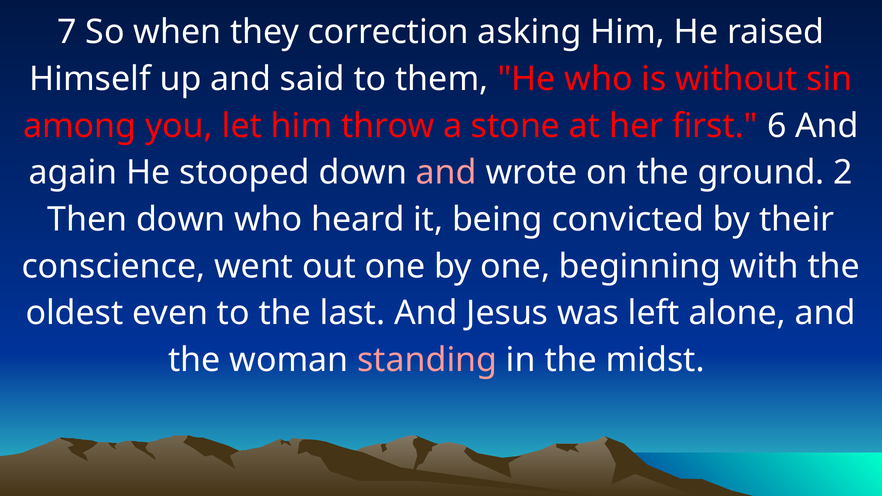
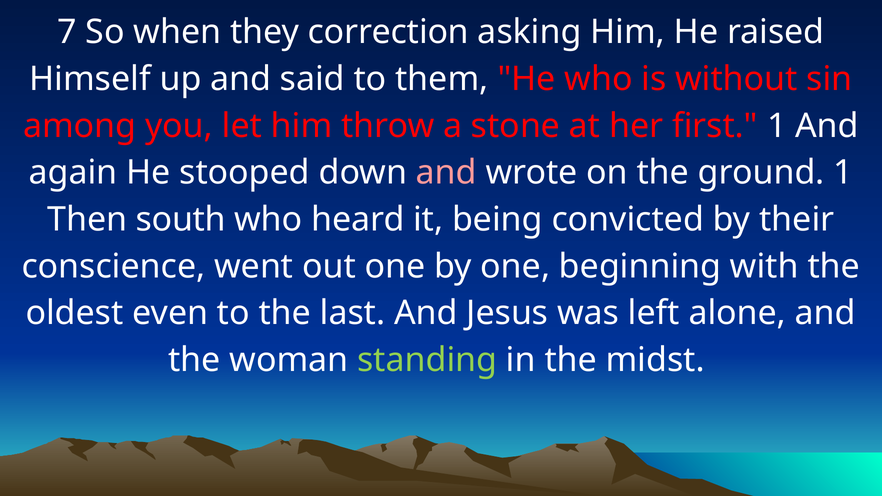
first 6: 6 -> 1
ground 2: 2 -> 1
Then down: down -> south
standing colour: pink -> light green
